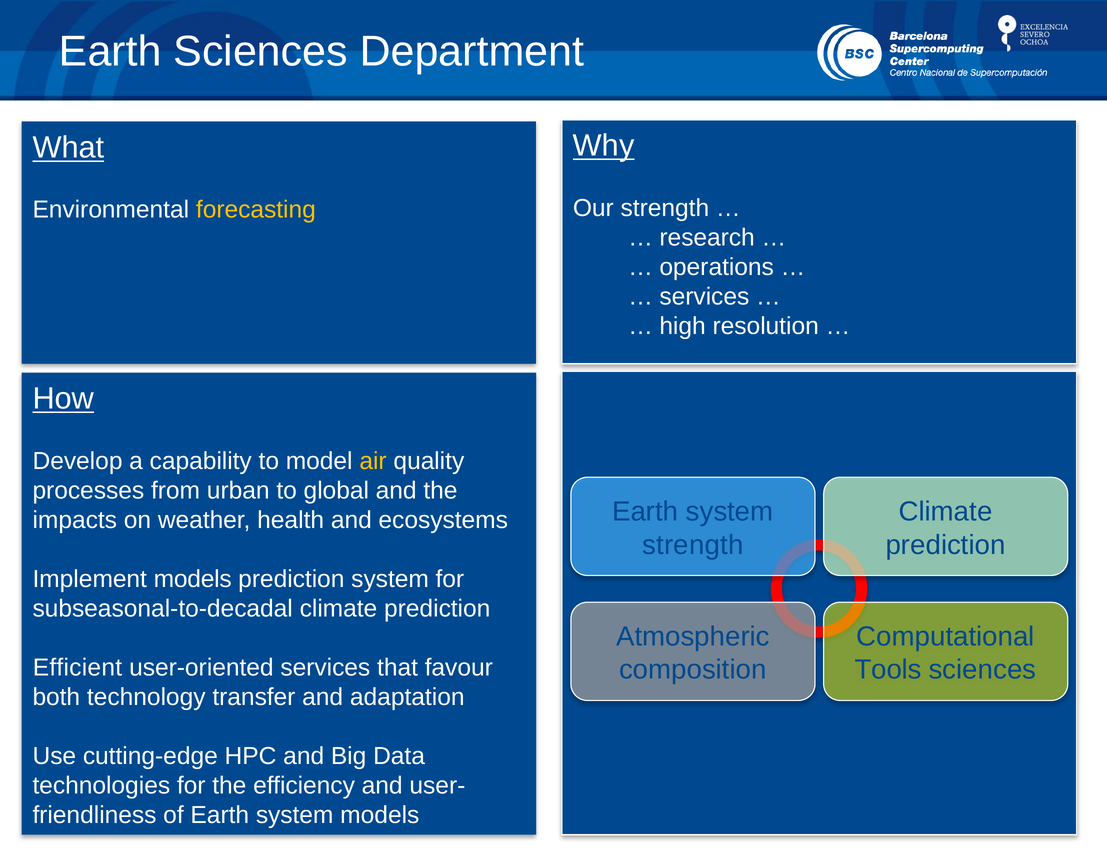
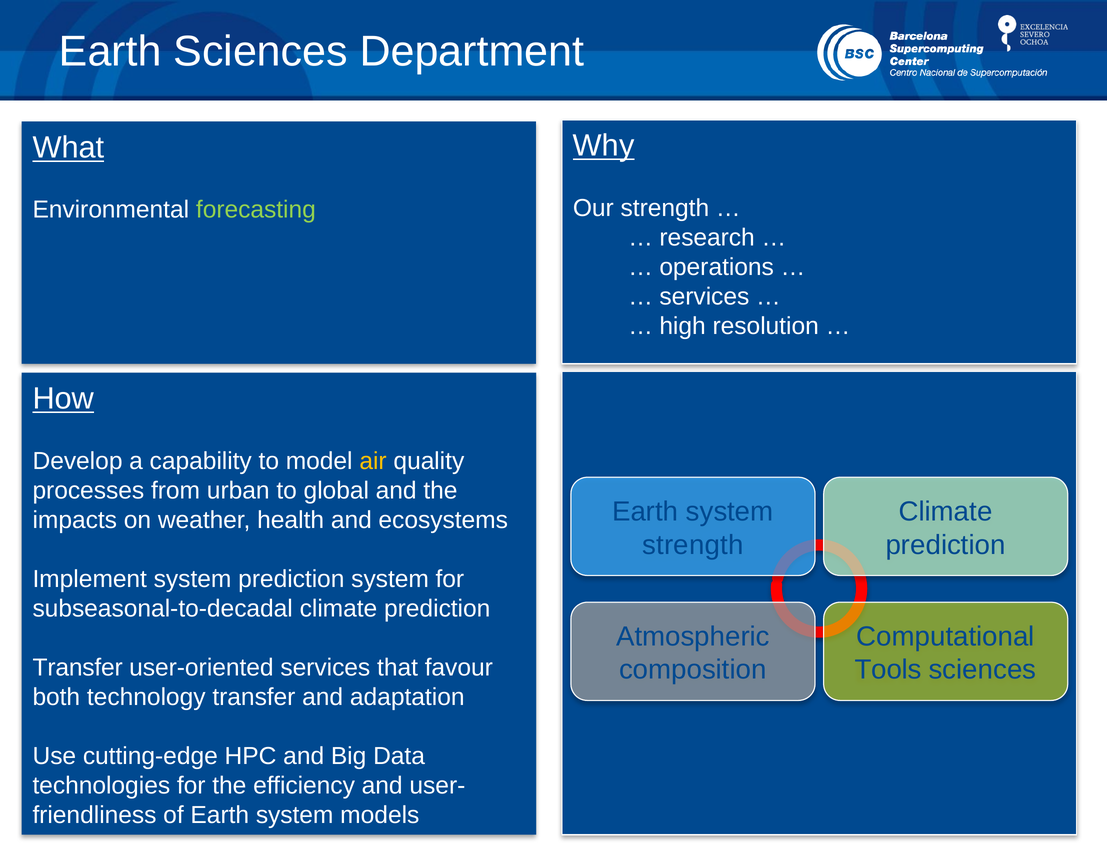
forecasting colour: yellow -> light green
Implement models: models -> system
Efficient at (77, 668): Efficient -> Transfer
